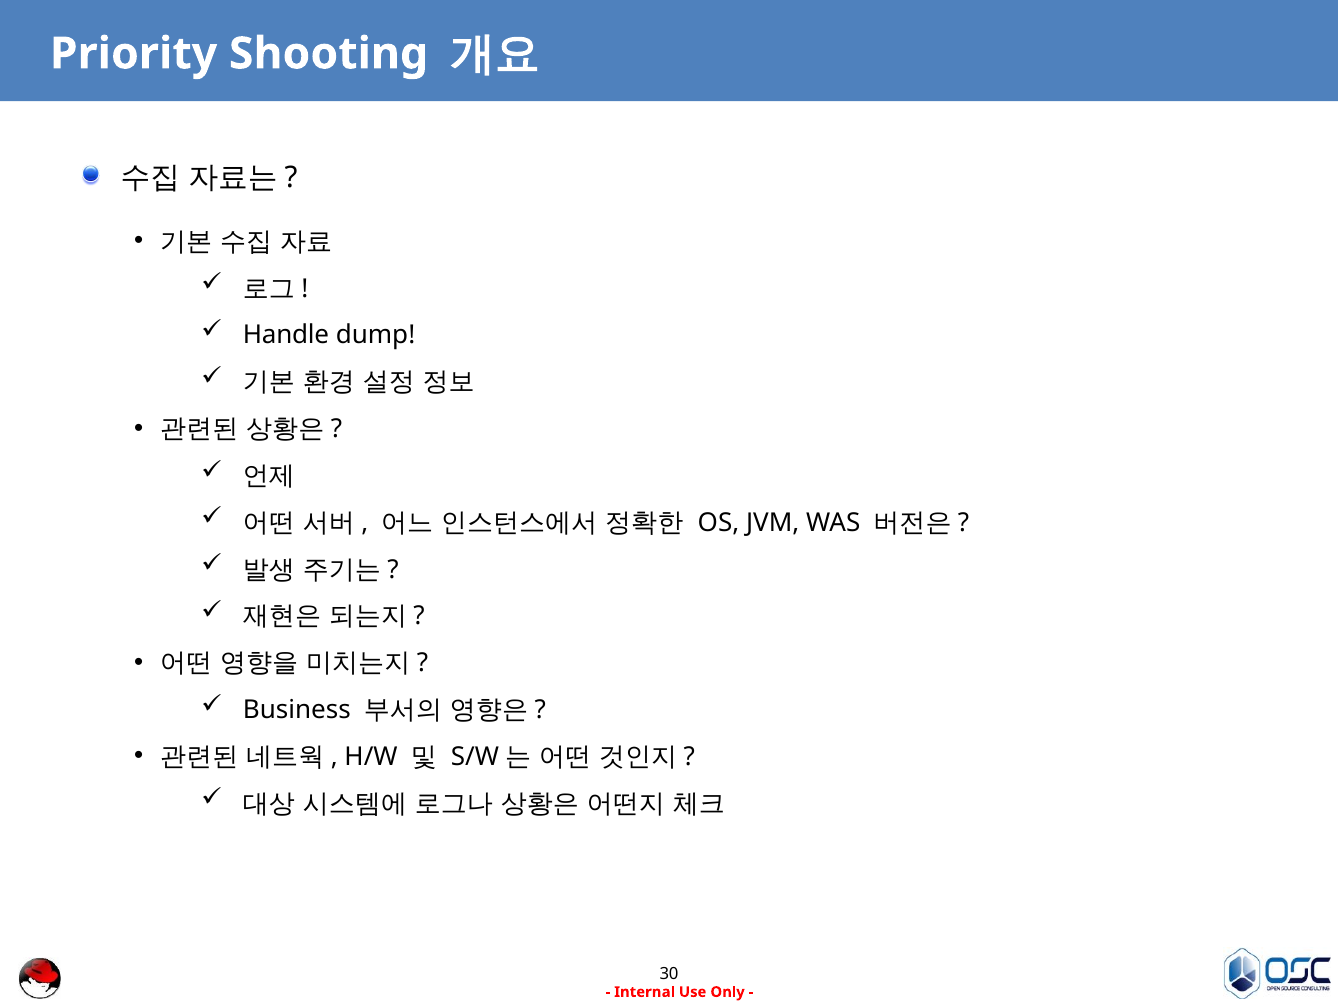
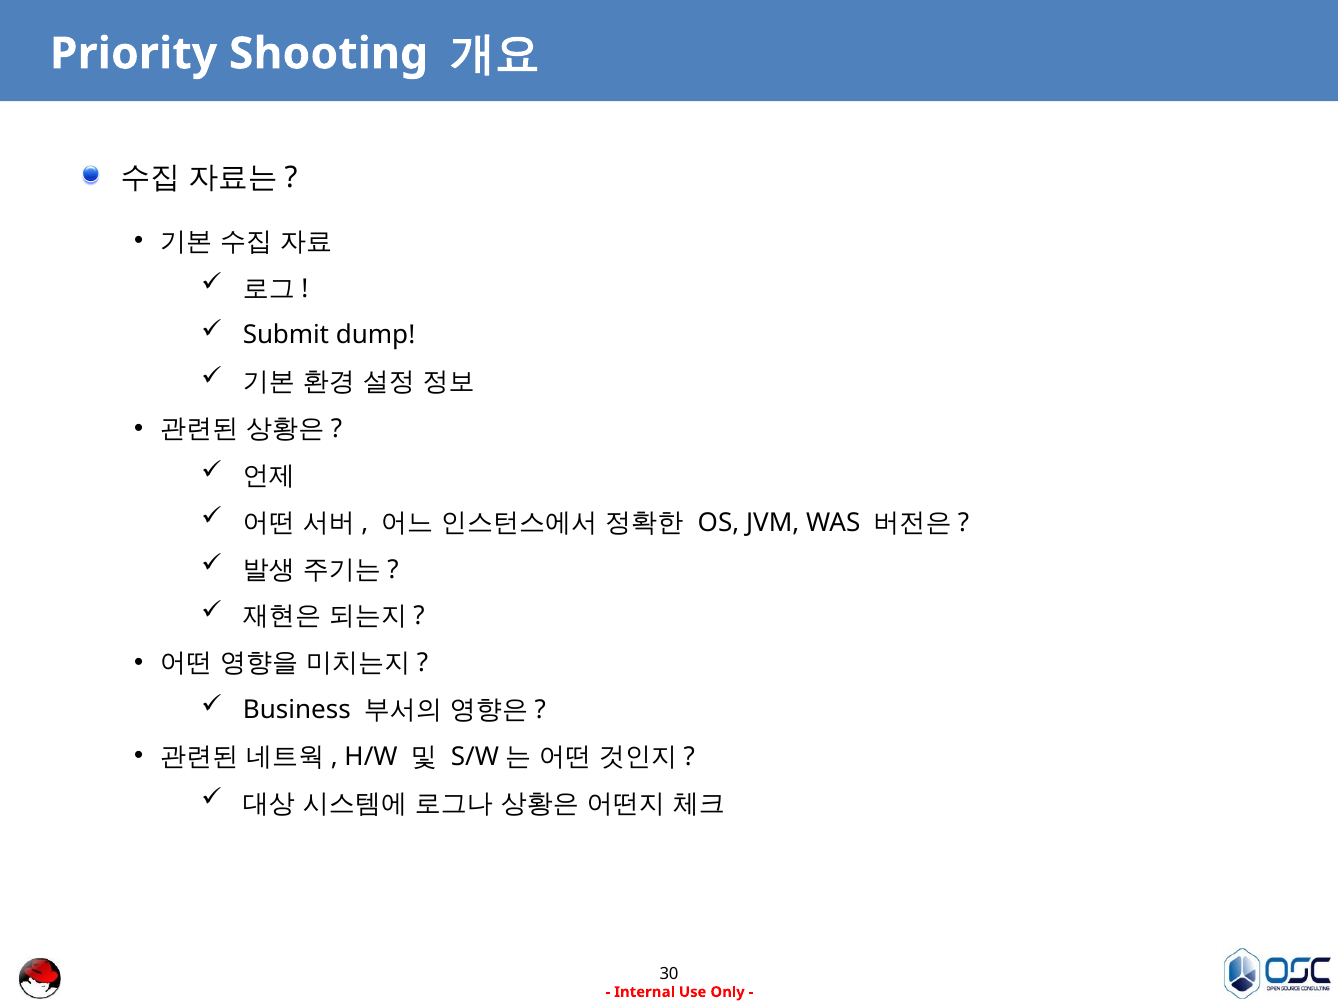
Handle: Handle -> Submit
